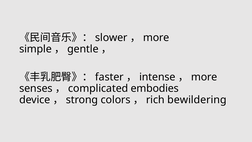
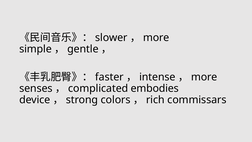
bewildering: bewildering -> commissars
